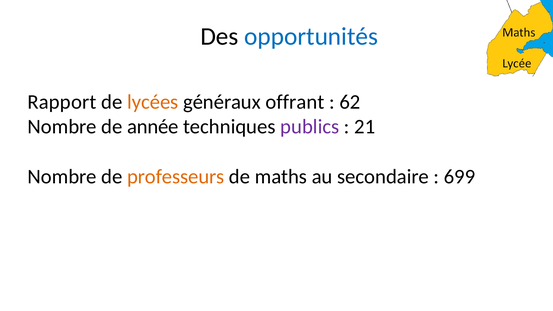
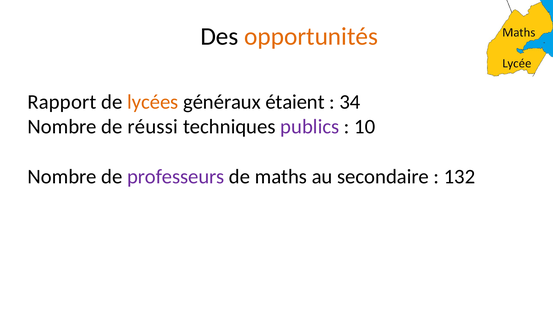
opportunités colour: blue -> orange
offrant: offrant -> étaient
62: 62 -> 34
année: année -> réussi
21: 21 -> 10
professeurs colour: orange -> purple
699: 699 -> 132
